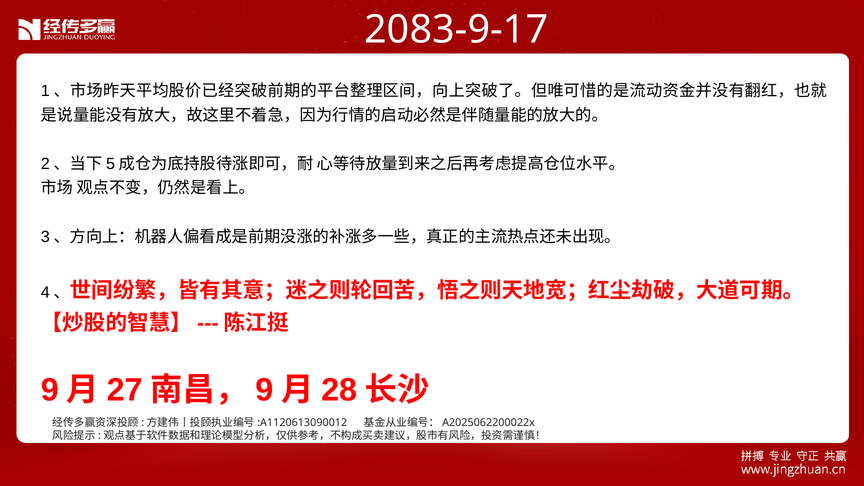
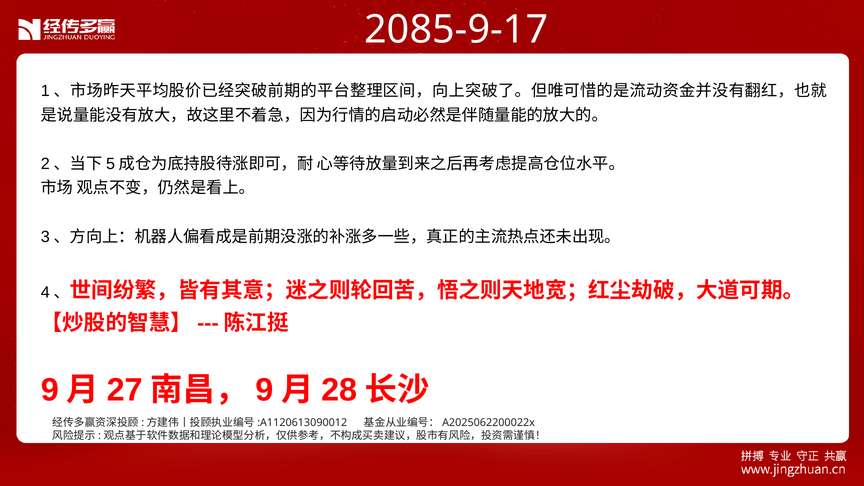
2083-9-17: 2083-9-17 -> 2085-9-17
